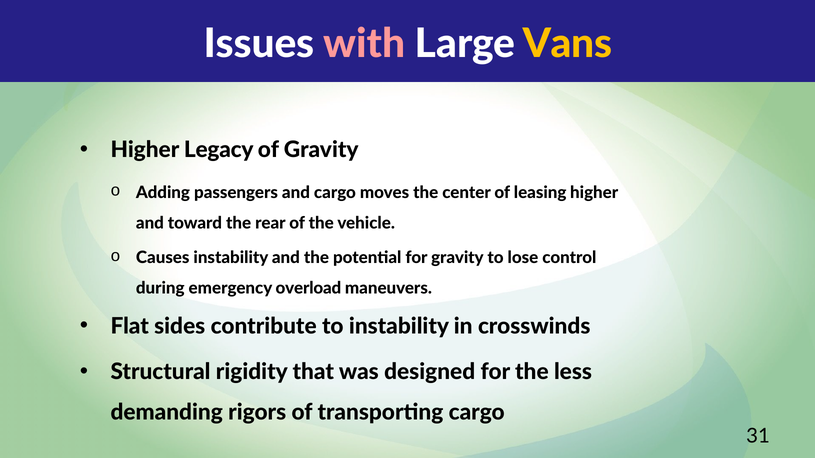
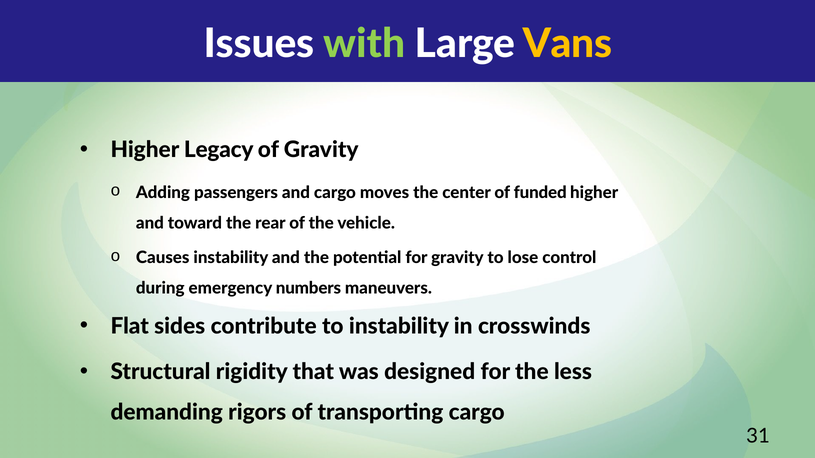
with colour: pink -> light green
leasing: leasing -> funded
overload: overload -> numbers
